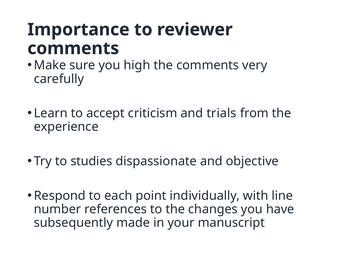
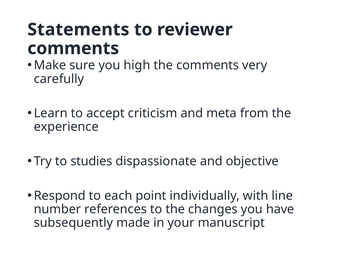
Importance: Importance -> Statements
trials: trials -> meta
